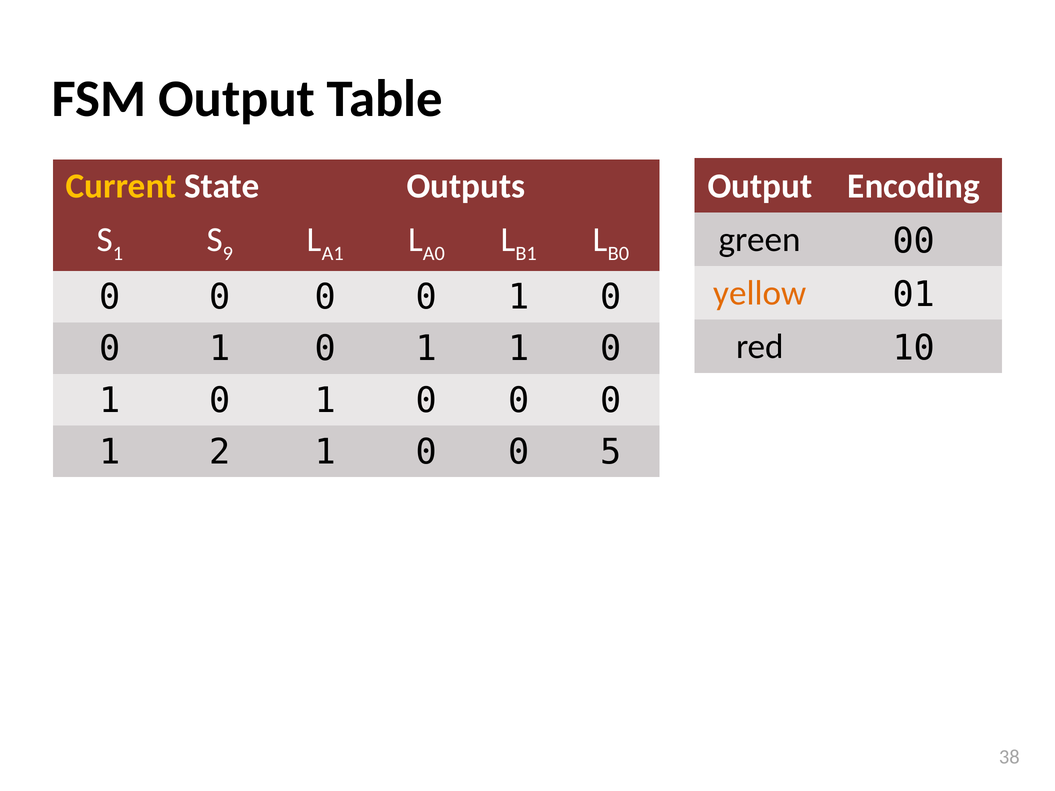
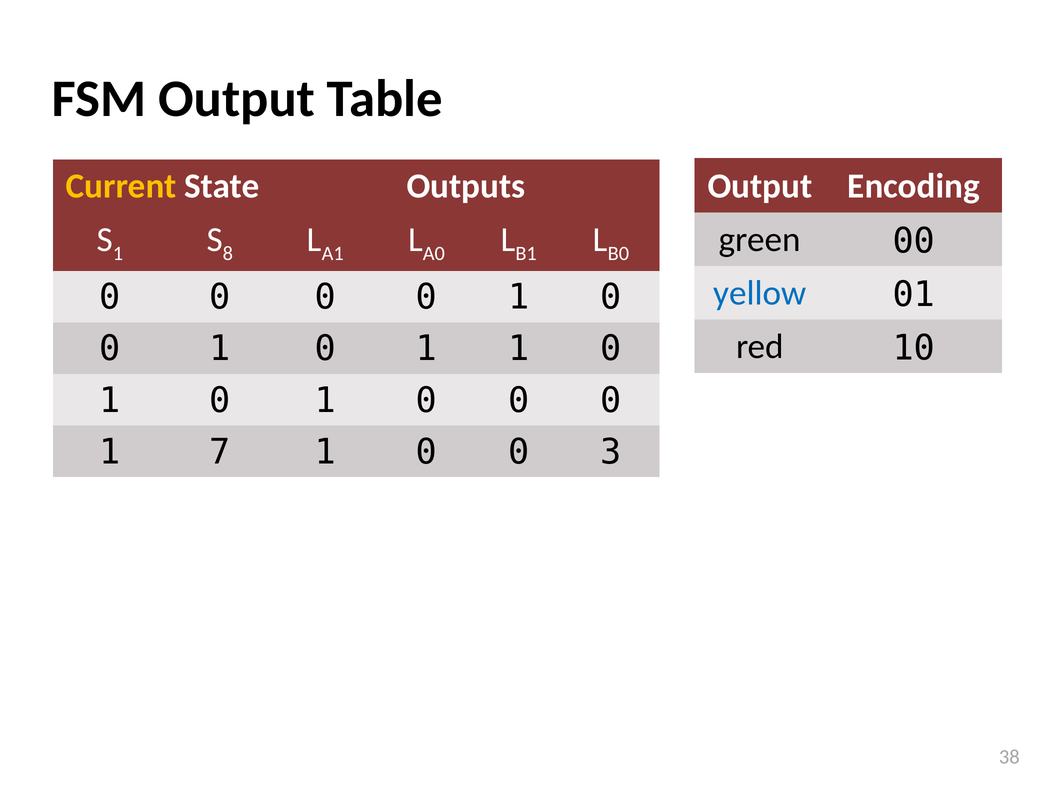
9: 9 -> 8
yellow colour: orange -> blue
2: 2 -> 7
5: 5 -> 3
